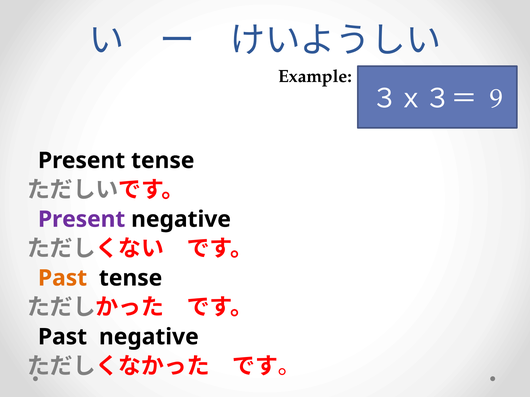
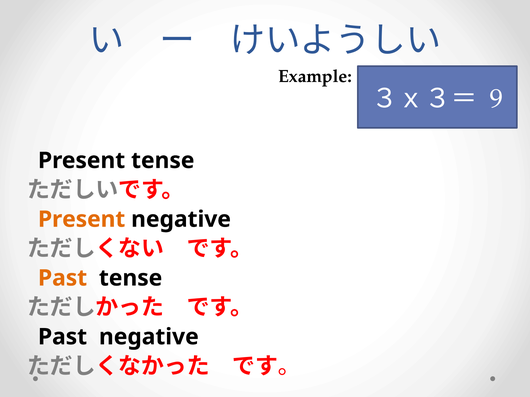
Present at (82, 220) colour: purple -> orange
